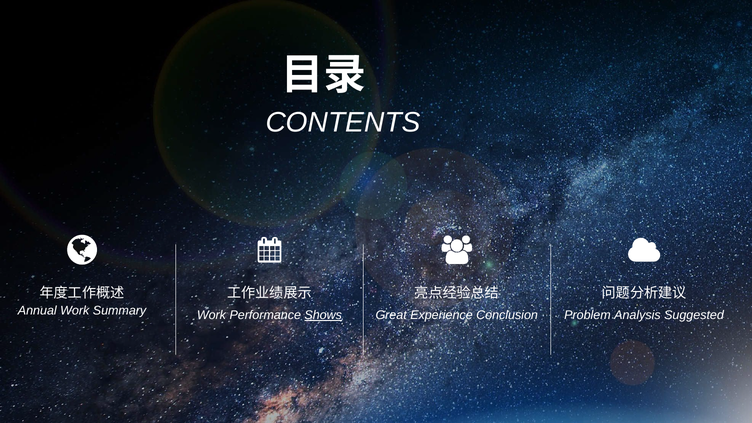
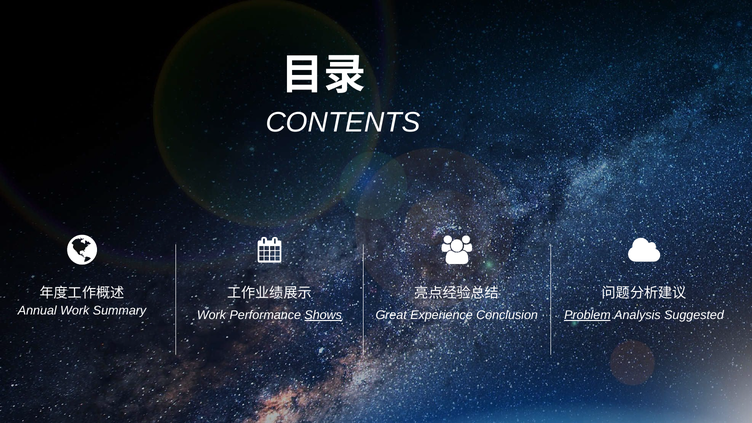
Problem underline: none -> present
